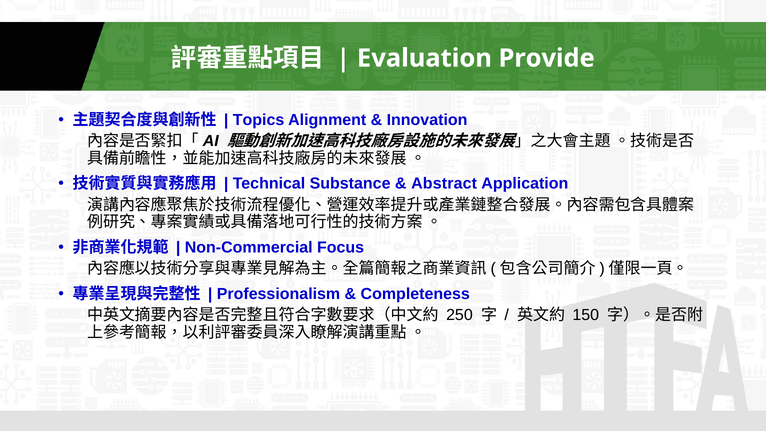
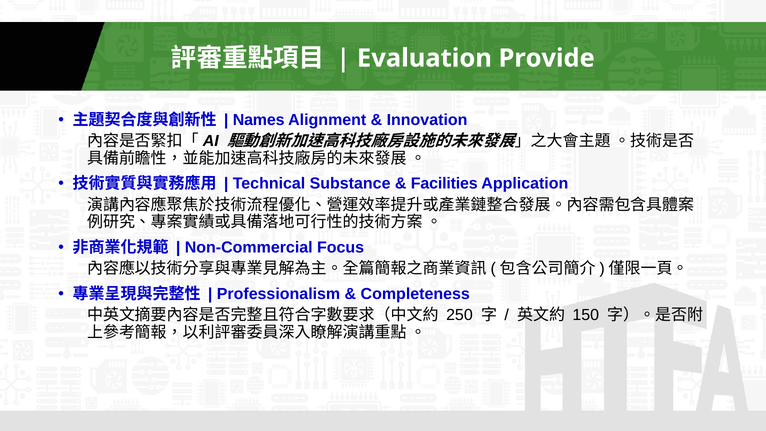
Topics: Topics -> Names
Abstract: Abstract -> Facilities
